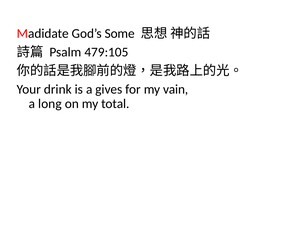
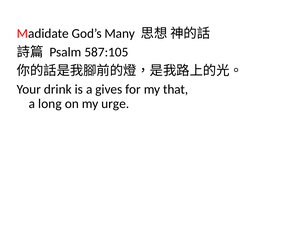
Some: Some -> Many
479:105: 479:105 -> 587:105
vain: vain -> that
total: total -> urge
